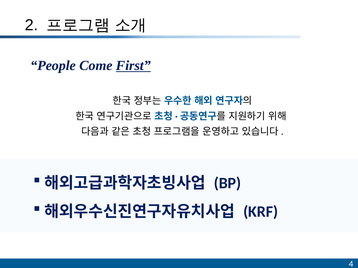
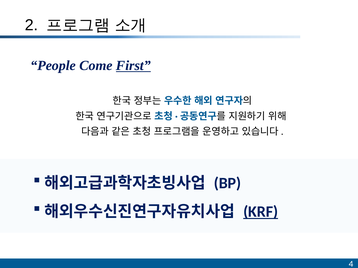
KRF underline: none -> present
